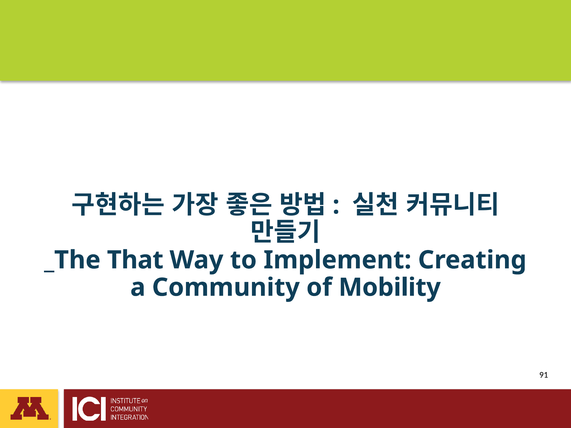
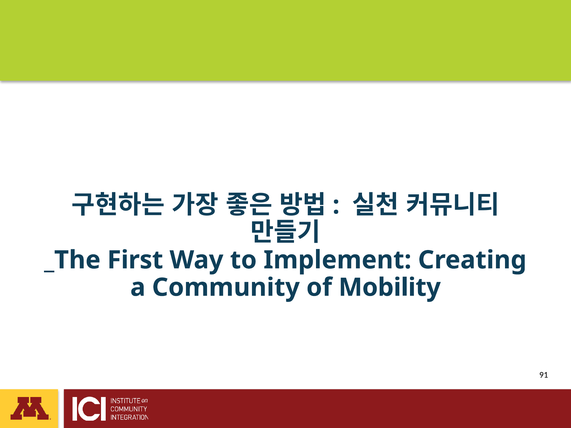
That: That -> First
